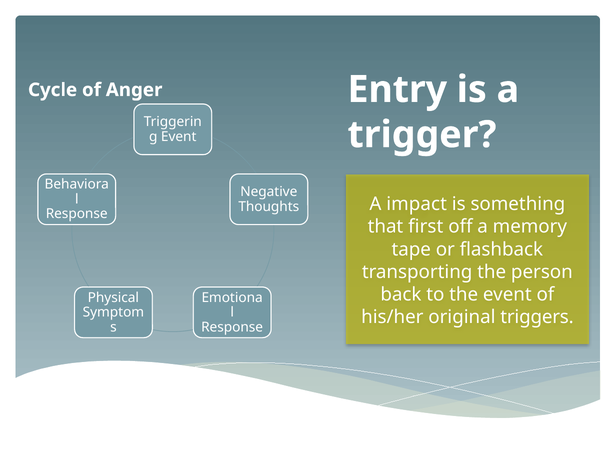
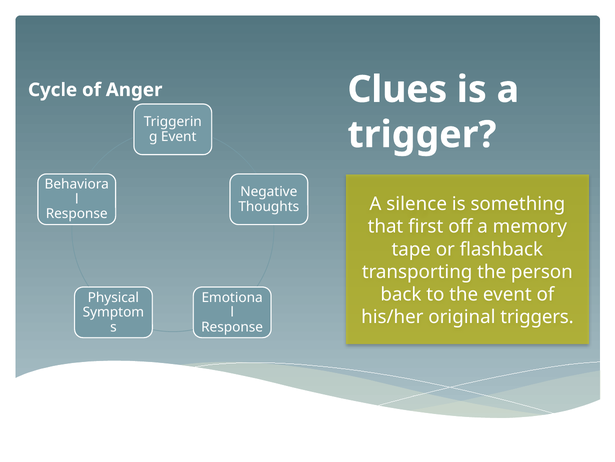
Entry: Entry -> Clues
impact: impact -> silence
